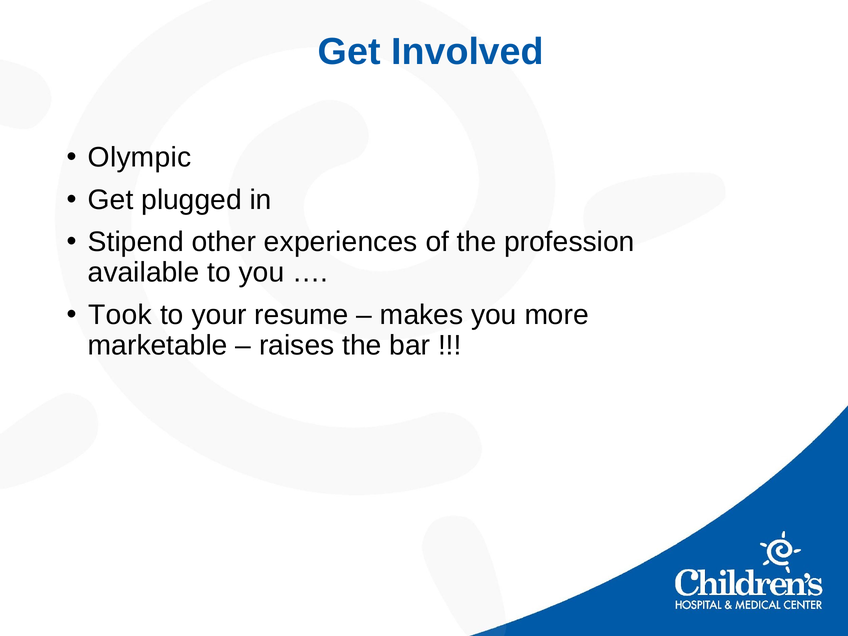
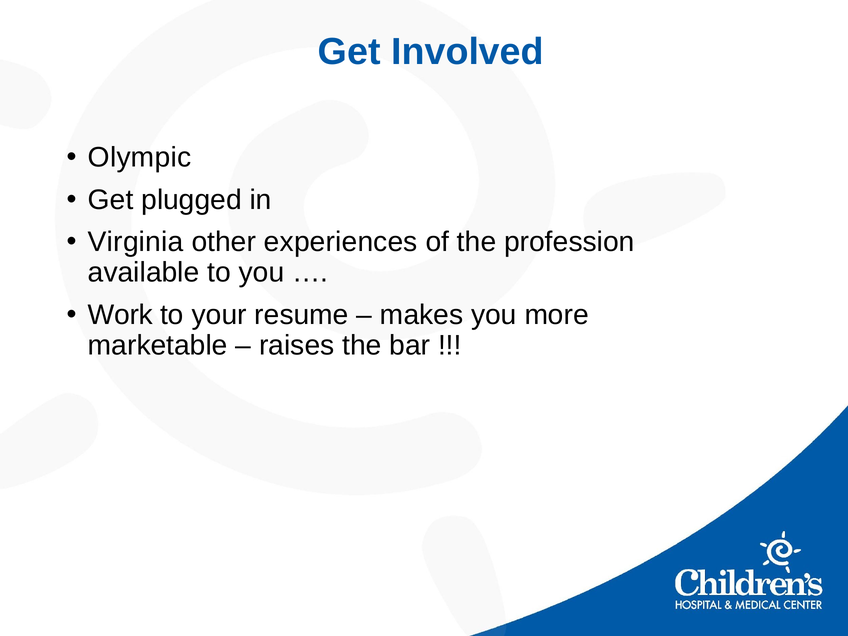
Stipend: Stipend -> Virginia
Took: Took -> Work
